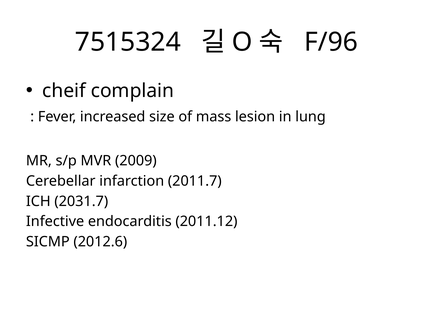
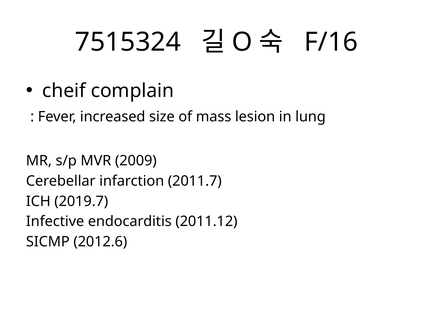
F/96: F/96 -> F/16
2031.7: 2031.7 -> 2019.7
